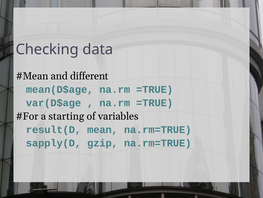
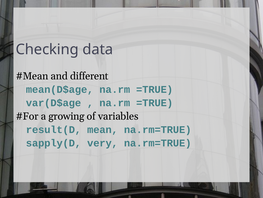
starting: starting -> growing
gzip: gzip -> very
